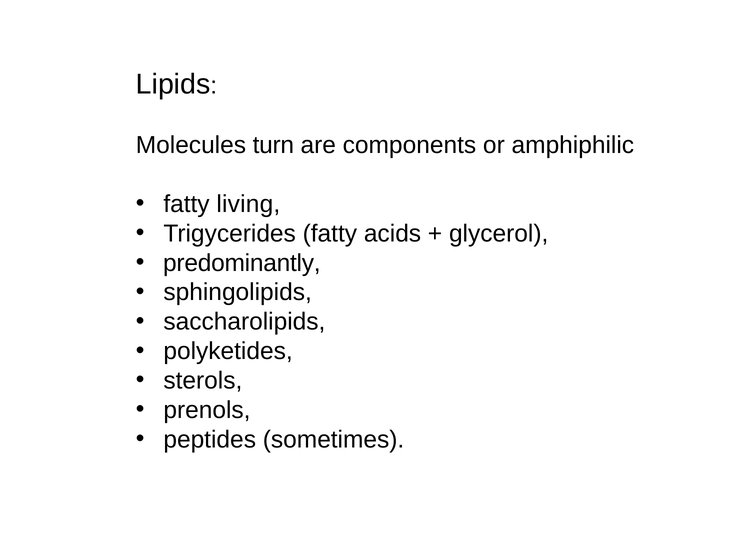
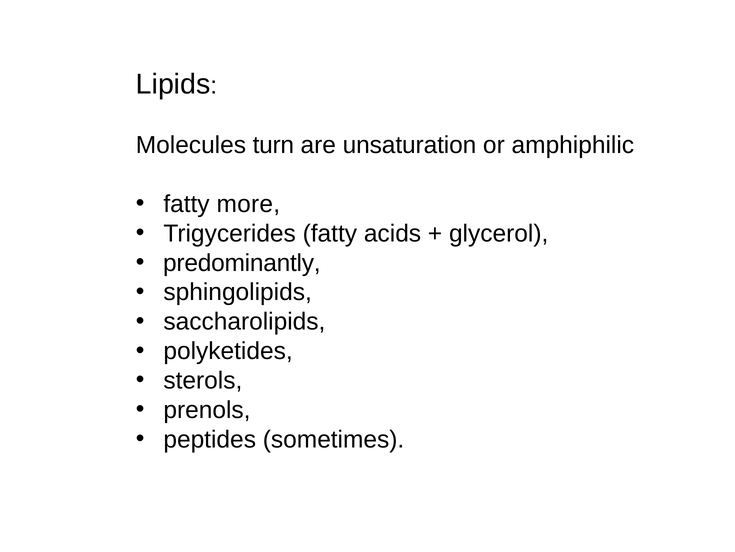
components: components -> unsaturation
living: living -> more
